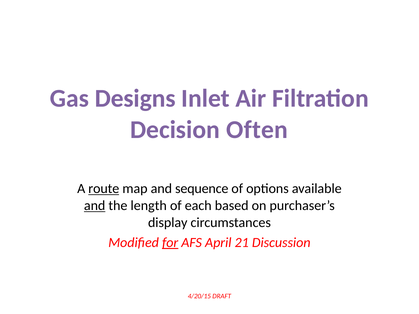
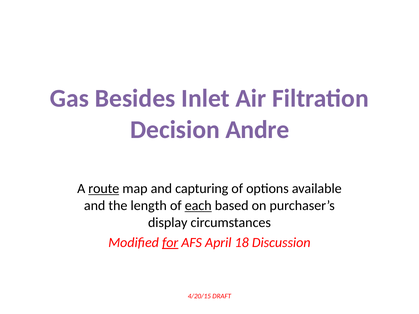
Designs: Designs -> Besides
Often: Often -> Andre
sequence: sequence -> capturing
and at (95, 206) underline: present -> none
each underline: none -> present
21: 21 -> 18
